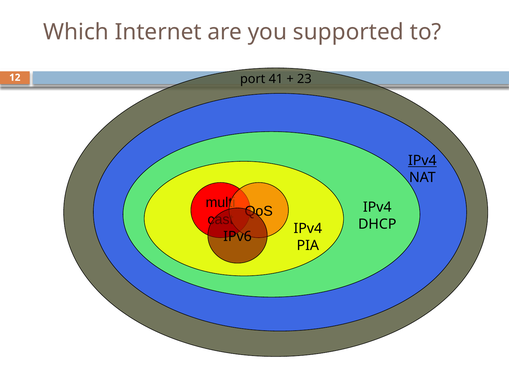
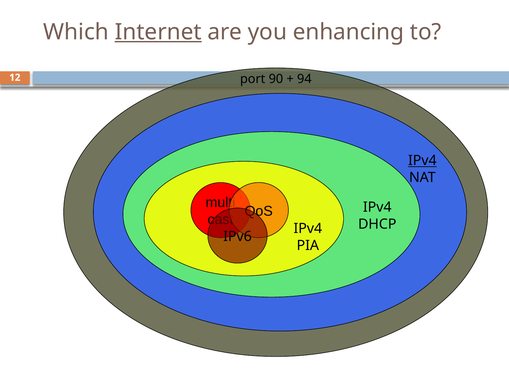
Internet underline: none -> present
supported: supported -> enhancing
41: 41 -> 90
23: 23 -> 94
